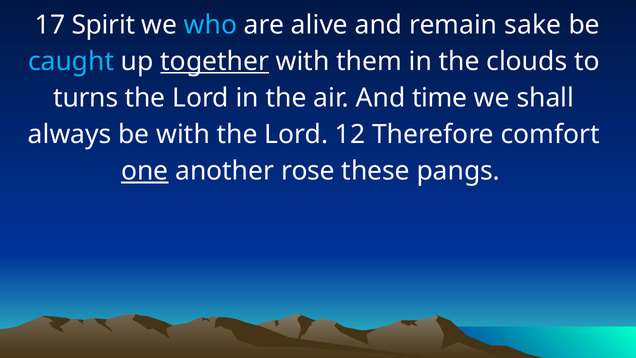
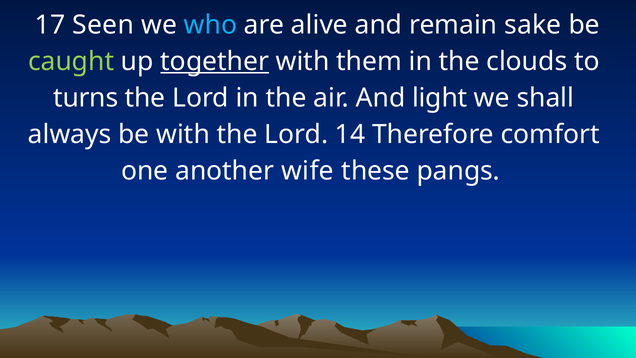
Spirit: Spirit -> Seen
caught colour: light blue -> light green
time: time -> light
12: 12 -> 14
one underline: present -> none
rose: rose -> wife
